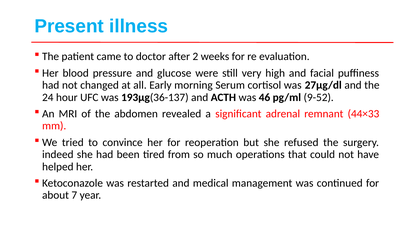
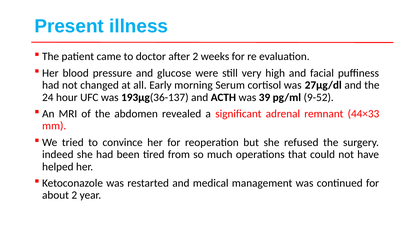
46: 46 -> 39
about 7: 7 -> 2
